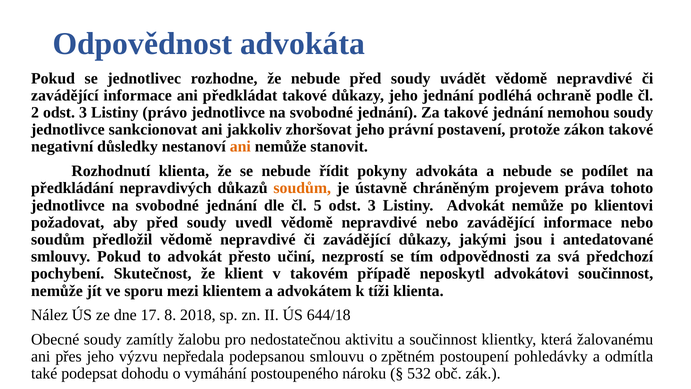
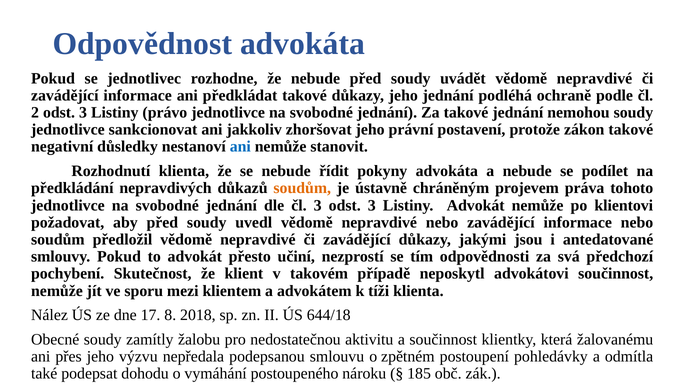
ani at (240, 147) colour: orange -> blue
čl 5: 5 -> 3
532: 532 -> 185
